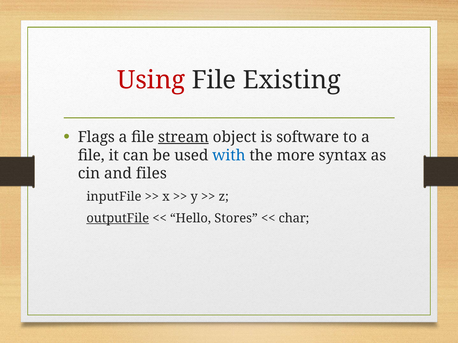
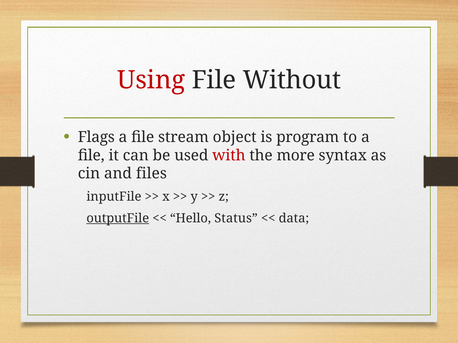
Existing: Existing -> Without
stream underline: present -> none
software: software -> program
with colour: blue -> red
Stores: Stores -> Status
char: char -> data
